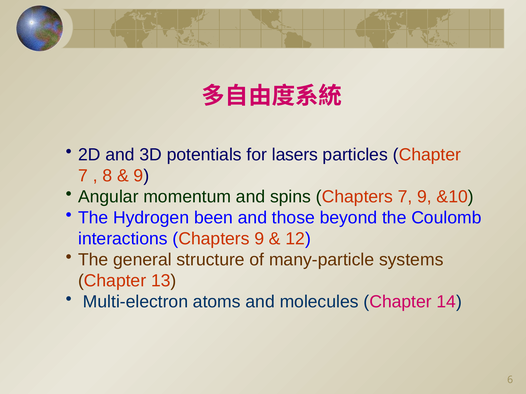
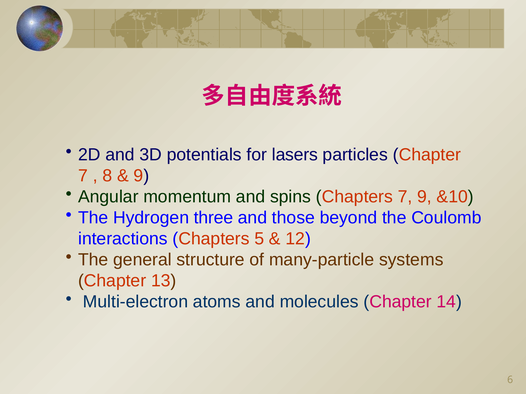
been: been -> three
Chapters 9: 9 -> 5
